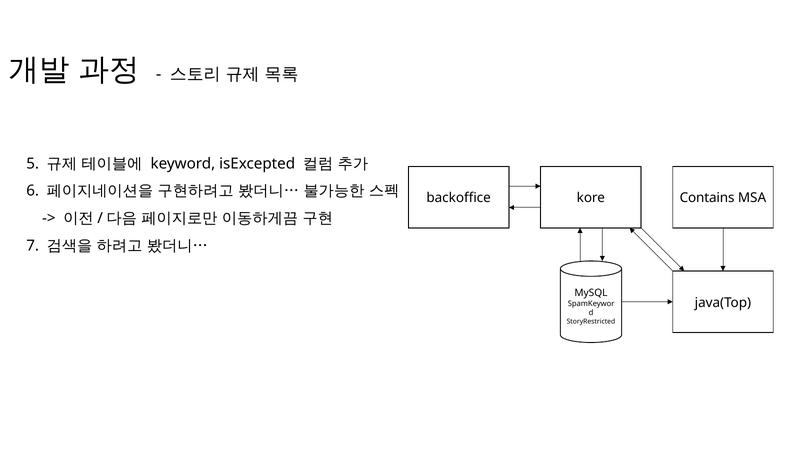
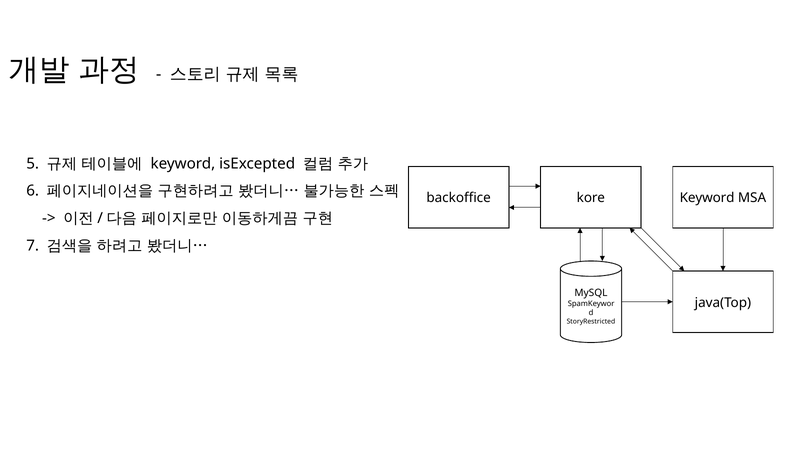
Contains at (707, 198): Contains -> Keyword
